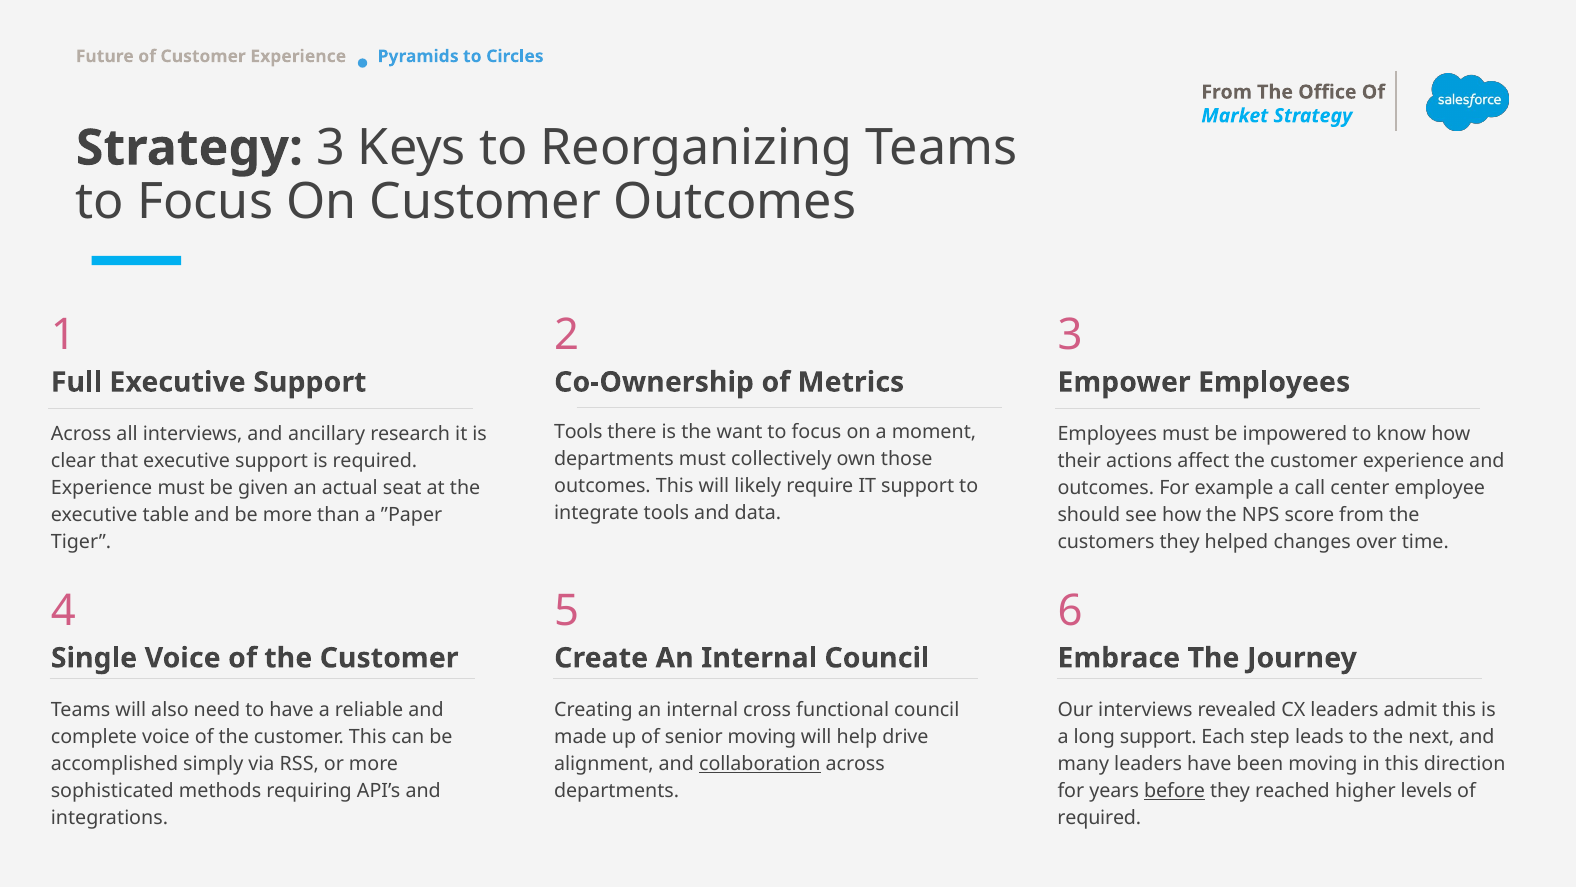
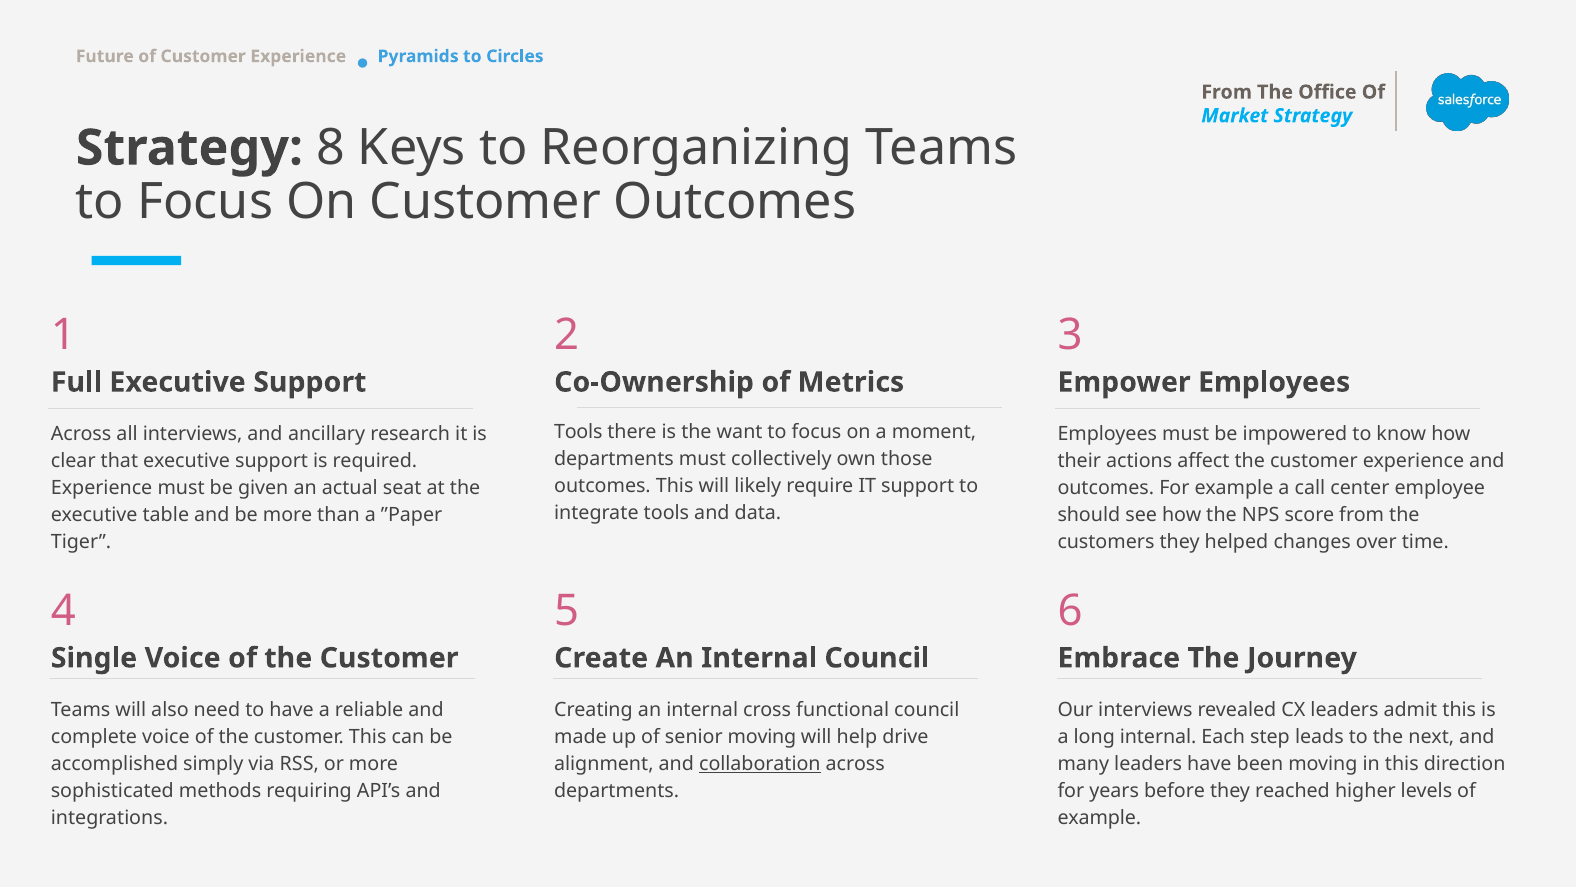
Strategy 3: 3 -> 8
long support: support -> internal
before underline: present -> none
required at (1099, 818): required -> example
